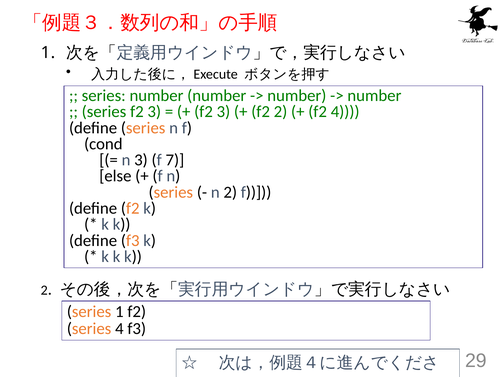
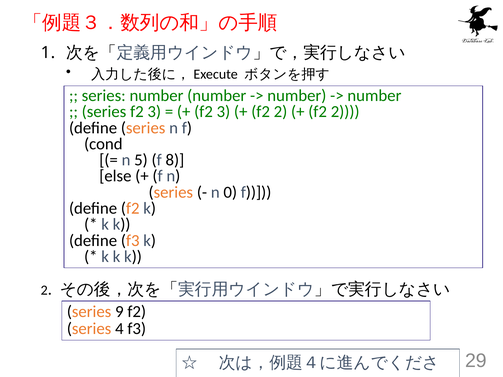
4 at (345, 112): 4 -> 2
n 3: 3 -> 5
7: 7 -> 8
n 2: 2 -> 0
series 1: 1 -> 9
